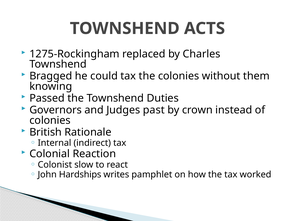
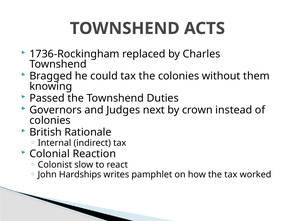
1275-Rockingham: 1275-Rockingham -> 1736-Rockingham
past: past -> next
